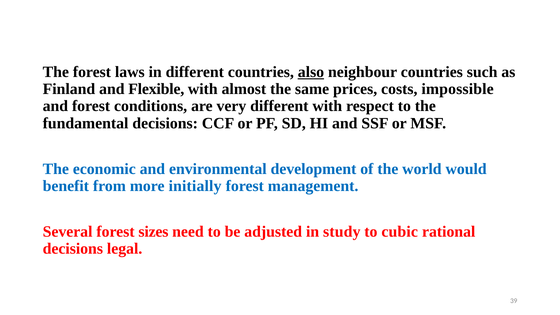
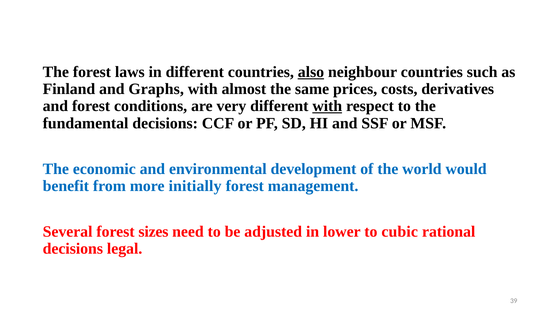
Flexible: Flexible -> Graphs
impossible: impossible -> derivatives
with at (327, 106) underline: none -> present
study: study -> lower
